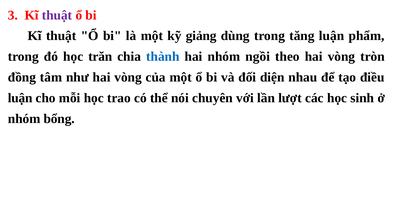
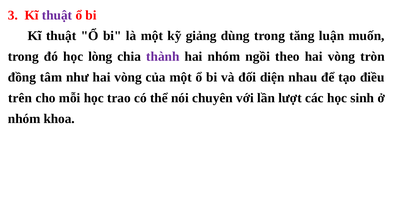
phẩm: phẩm -> muốn
trăn: trăn -> lòng
thành colour: blue -> purple
luận at (20, 98): luận -> trên
bổng: bổng -> khoa
